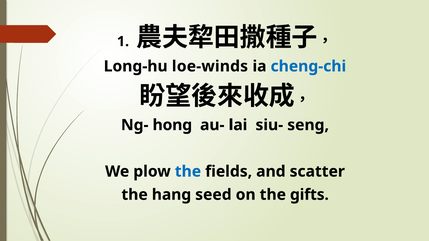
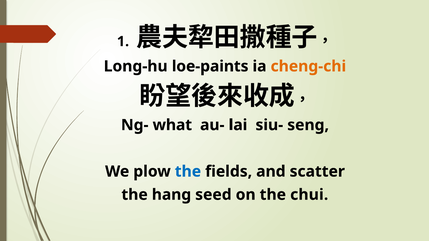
loe-winds: loe-winds -> loe-paints
cheng-chi colour: blue -> orange
hong: hong -> what
gifts: gifts -> chui
